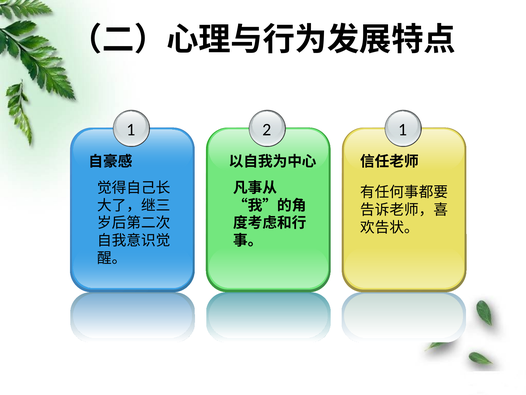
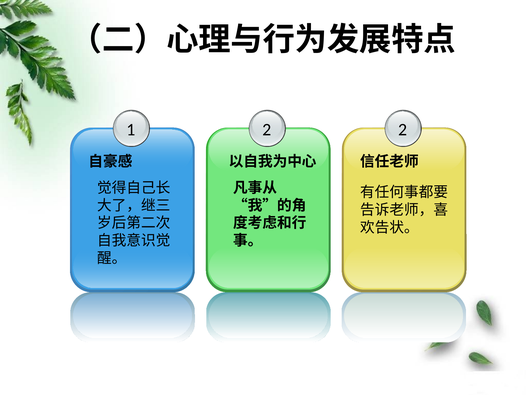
1 at (403, 129): 1 -> 2
